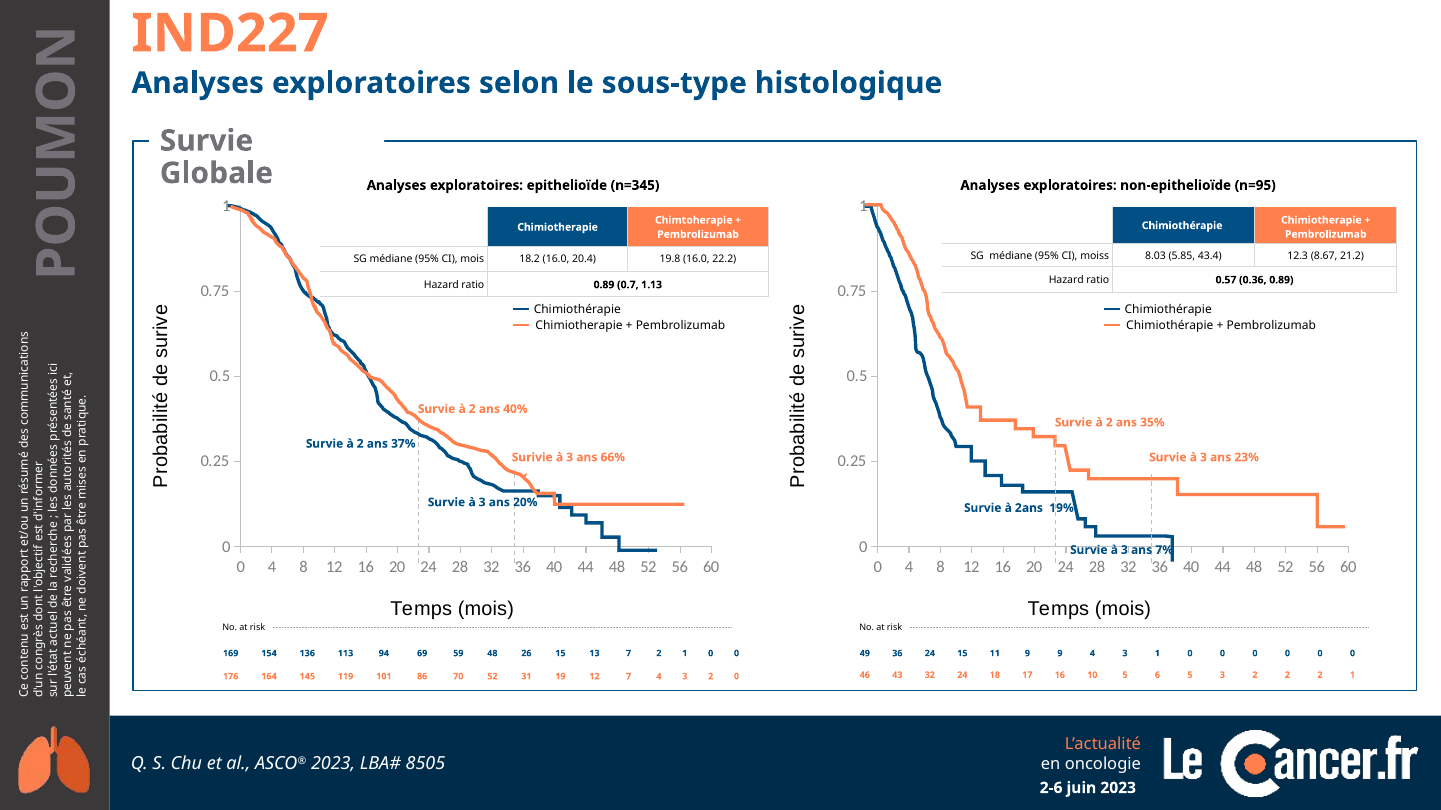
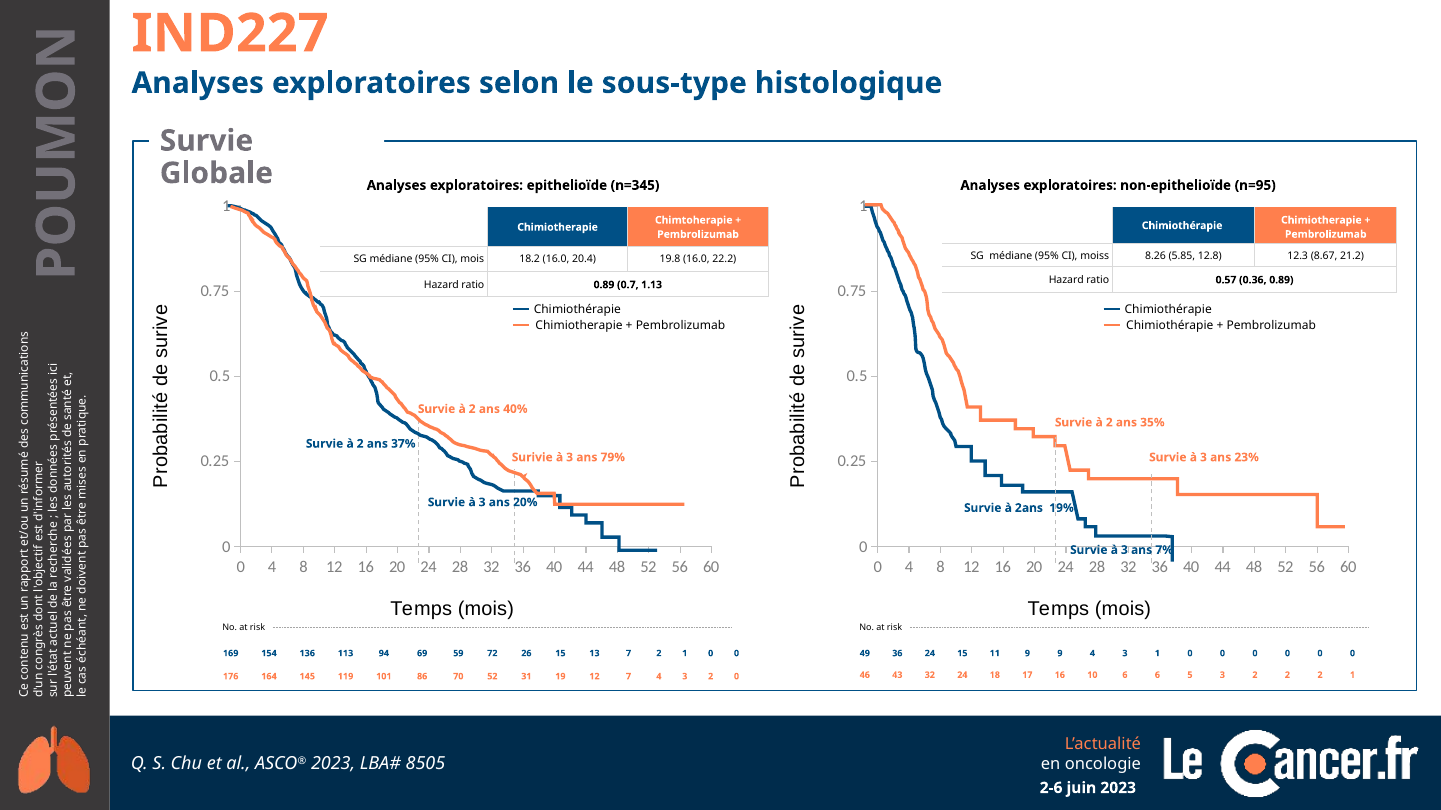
8.03: 8.03 -> 8.26
43.4: 43.4 -> 12.8
66%: 66% -> 79%
59 48: 48 -> 72
10 5: 5 -> 6
